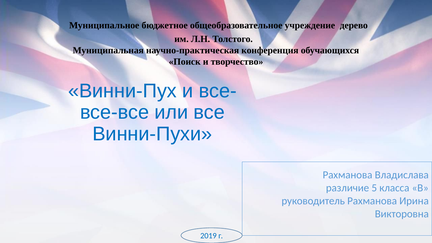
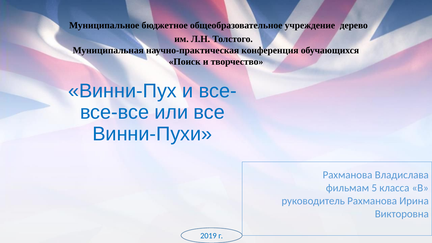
различие: различие -> фильмам
